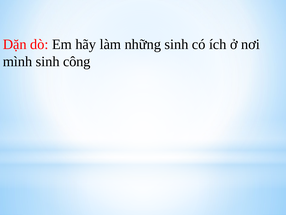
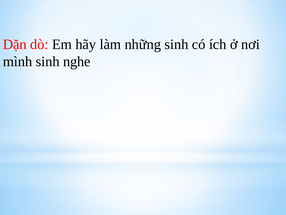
công: công -> nghe
